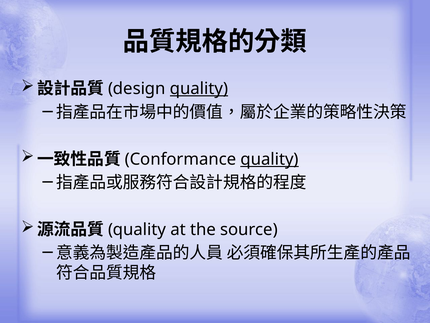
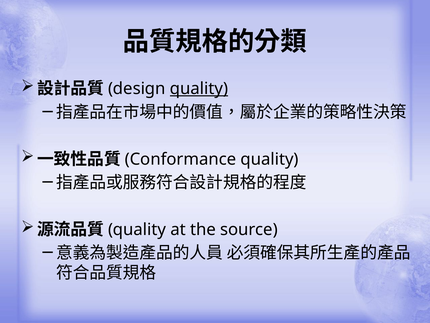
quality at (270, 159) underline: present -> none
